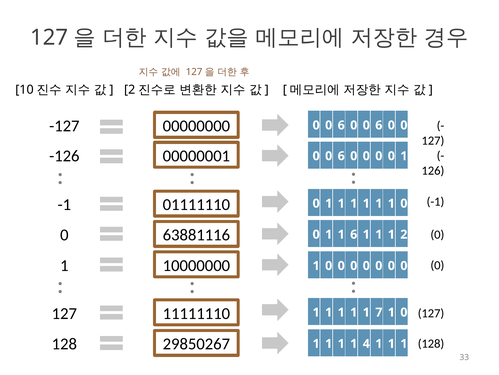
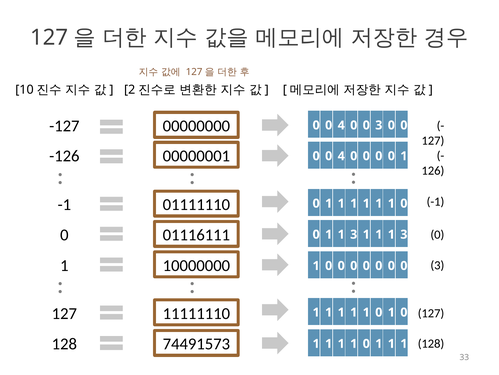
6 at (341, 125): 6 -> 4
6 at (379, 125): 6 -> 3
6 at (341, 156): 6 -> 4
63881116: 63881116 -> 01116111
0 1 1 6: 6 -> 3
1 1 1 2: 2 -> 3
0 at (437, 265): 0 -> 3
7 at (379, 312): 7 -> 0
29850267: 29850267 -> 74491573
4 at (366, 343): 4 -> 0
